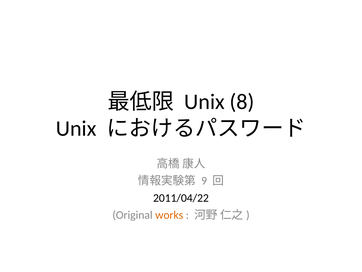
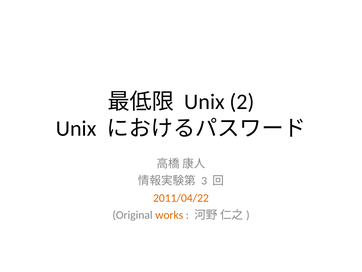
8: 8 -> 2
9: 9 -> 3
2011/04/22 colour: black -> orange
